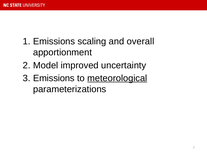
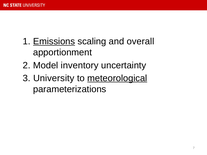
Emissions at (54, 41) underline: none -> present
improved: improved -> inventory
Emissions at (54, 78): Emissions -> University
